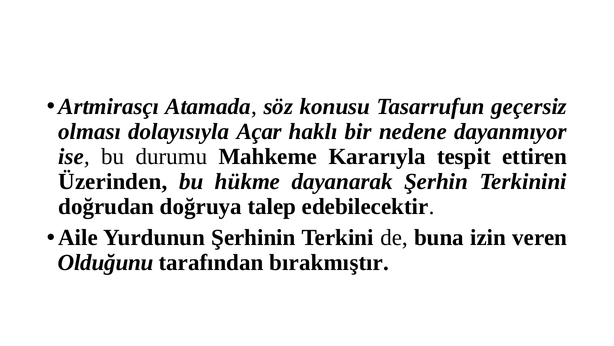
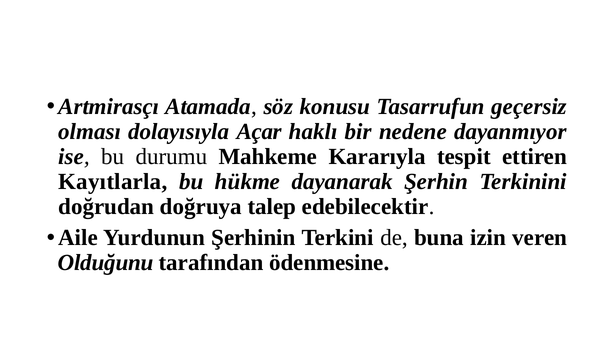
Üzerinden: Üzerinden -> Kayıtlarla
bırakmıştır: bırakmıştır -> ödenmesine
